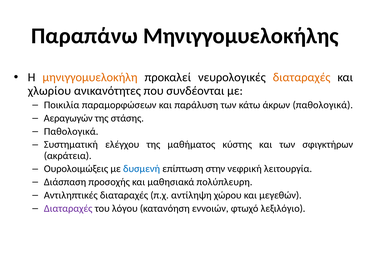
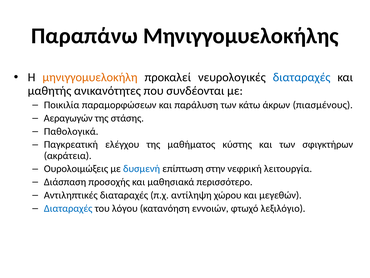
διαταραχές at (302, 77) colour: orange -> blue
χλωρίου: χλωρίου -> μαθητής
άκρων παθολογικά: παθολογικά -> πιασμένους
Συστηματική: Συστηματική -> Παγκρεατική
πολύπλευρη: πολύπλευρη -> περισσότερο
Διαταραχές at (68, 208) colour: purple -> blue
